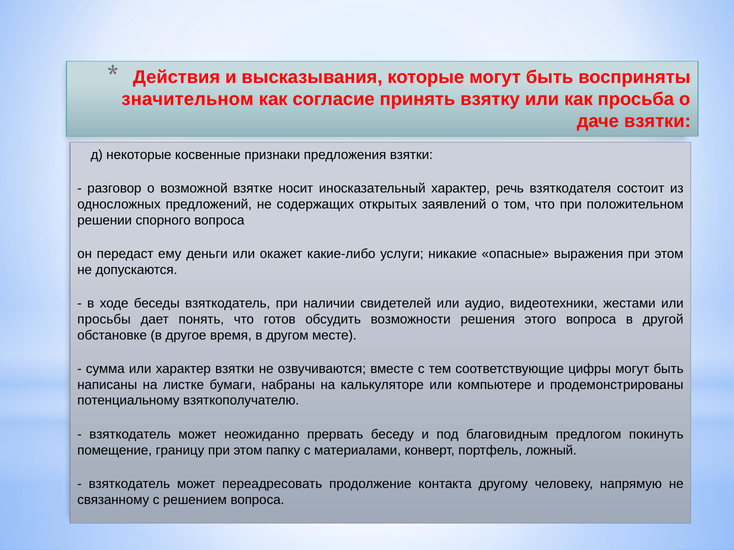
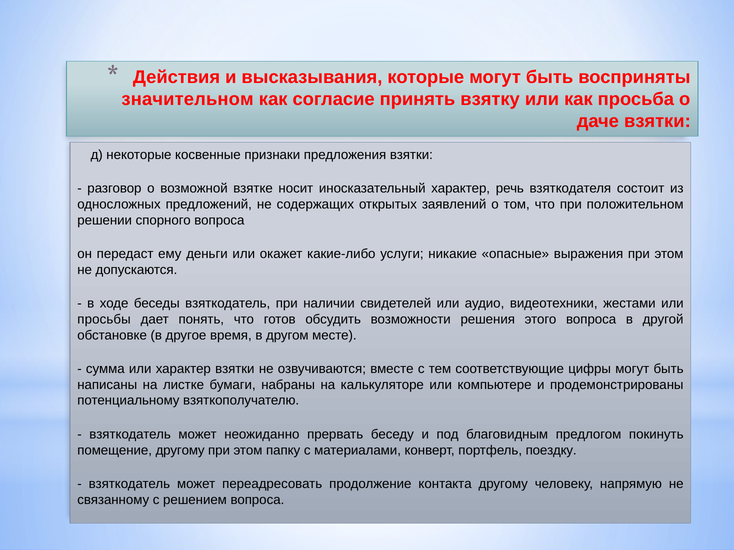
помещение границу: границу -> другому
ложный: ложный -> поездку
